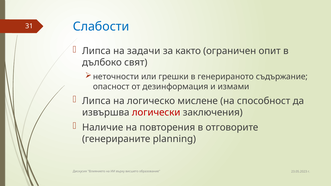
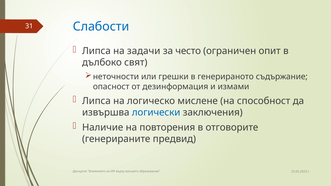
както: както -> често
логически colour: red -> blue
planning: planning -> предвид
